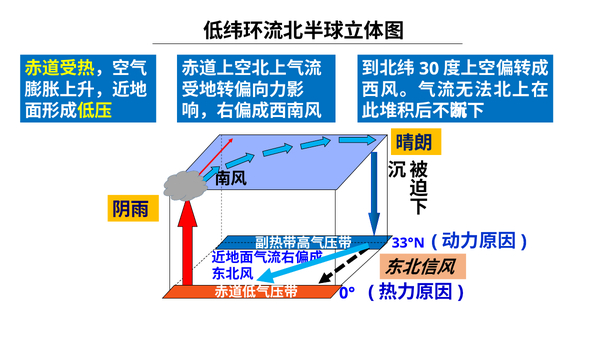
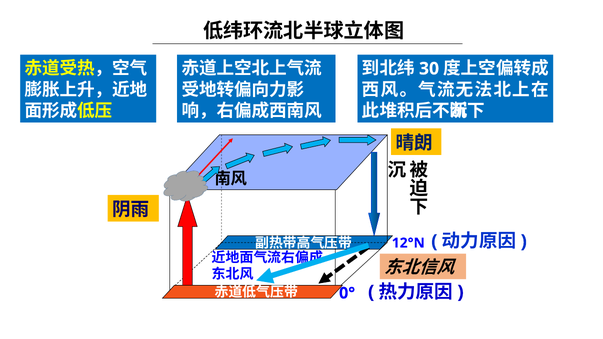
33°N: 33°N -> 12°N
